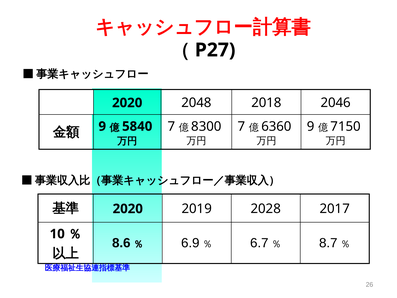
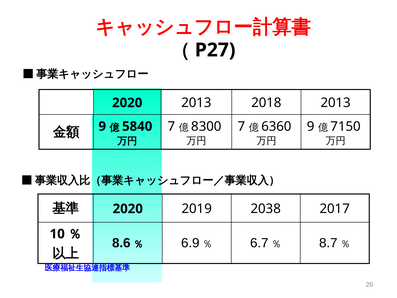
2020 2048: 2048 -> 2013
2018 2046: 2046 -> 2013
2028: 2028 -> 2038
